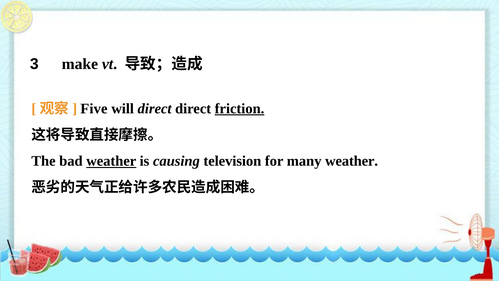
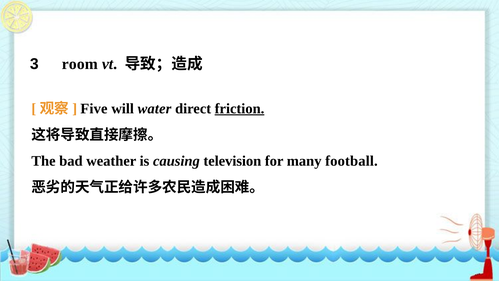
make: make -> room
will direct: direct -> water
weather at (111, 161) underline: present -> none
many weather: weather -> football
